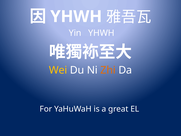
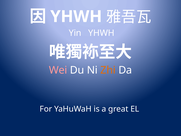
Wei colour: yellow -> pink
